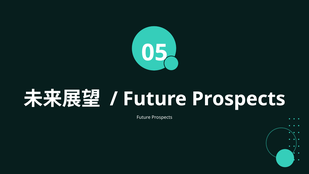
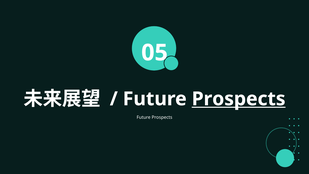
Prospects at (239, 99) underline: none -> present
